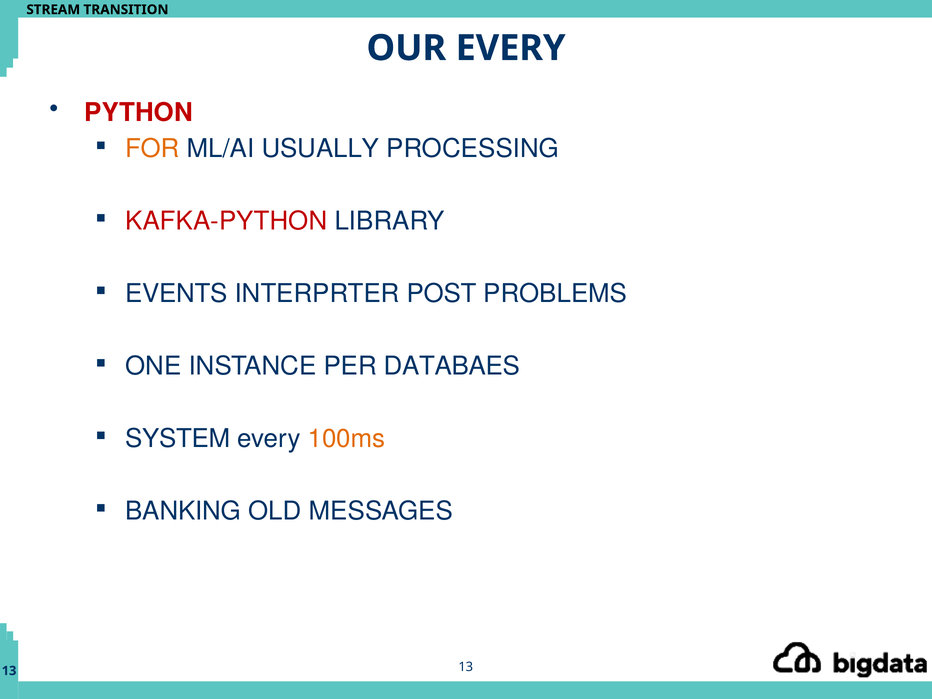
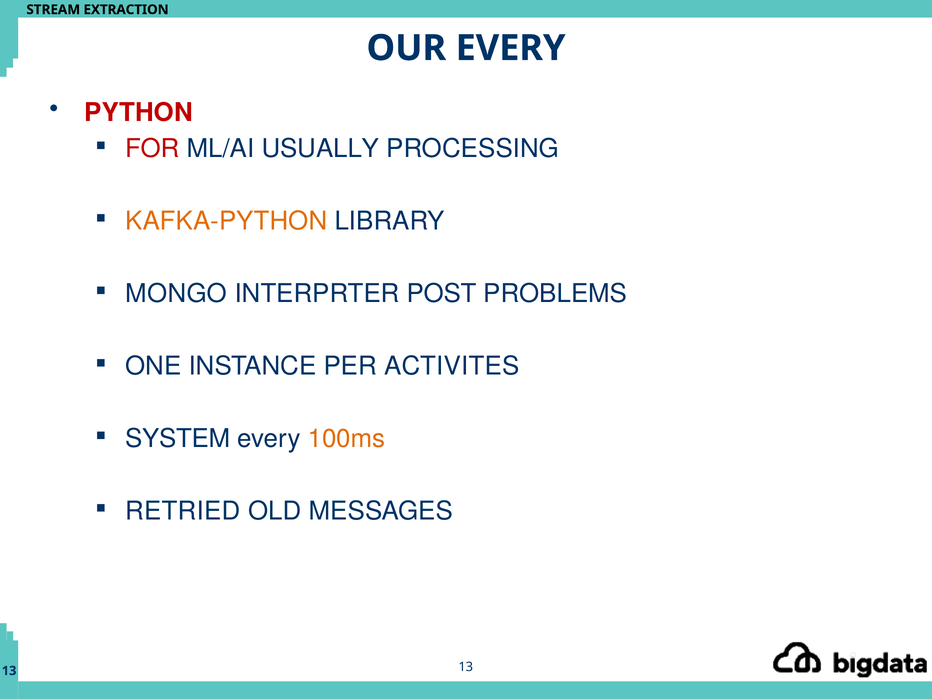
TRANSITION: TRANSITION -> EXTRACTION
FOR colour: orange -> red
KAFKA-PYTHON colour: red -> orange
EVENTS: EVENTS -> MONGO
DATABAES: DATABAES -> ACTIVITES
BANKING: BANKING -> RETRIED
